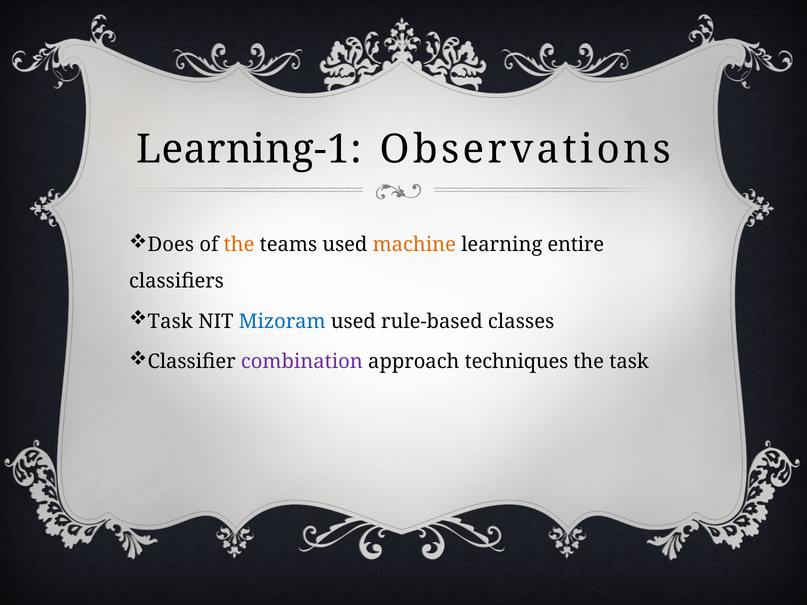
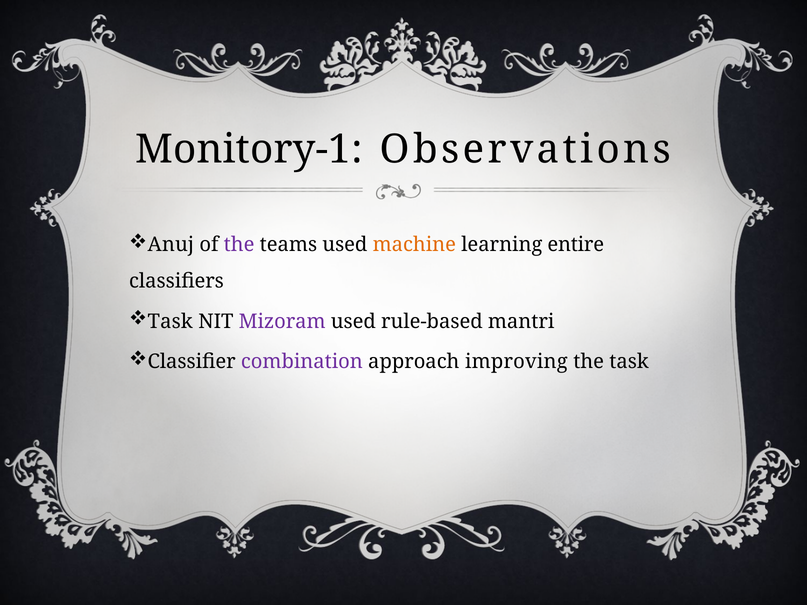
Learning-1: Learning-1 -> Monitory-1
Does: Does -> Anuj
the at (239, 245) colour: orange -> purple
Mizoram colour: blue -> purple
classes: classes -> mantri
techniques: techniques -> improving
